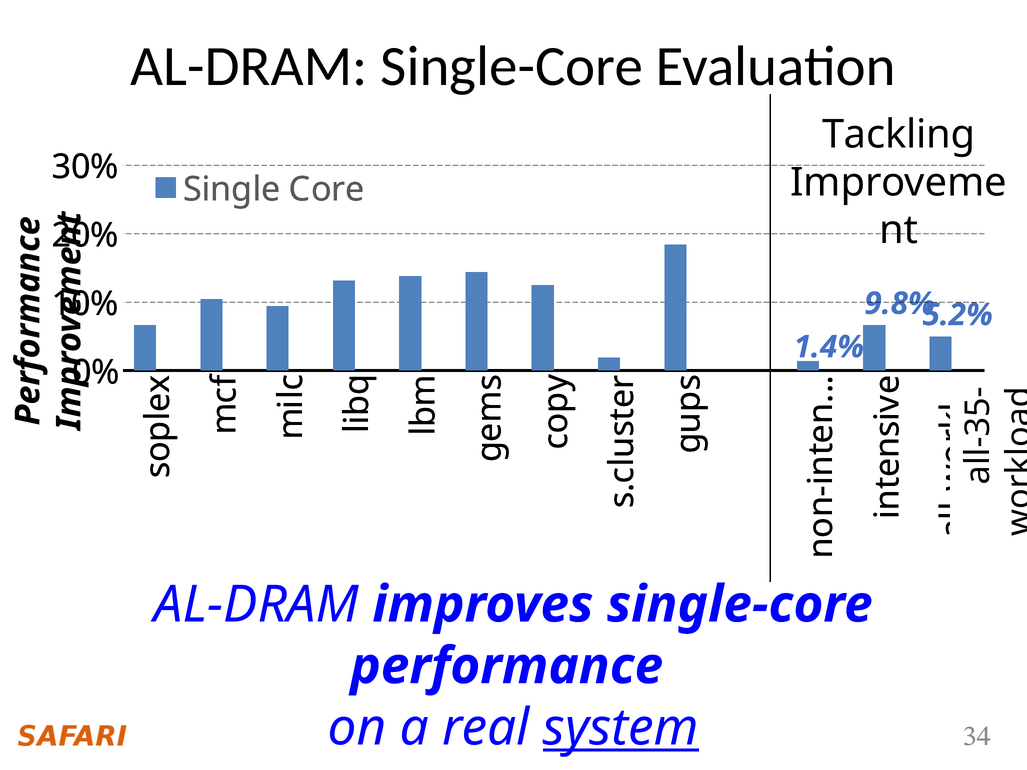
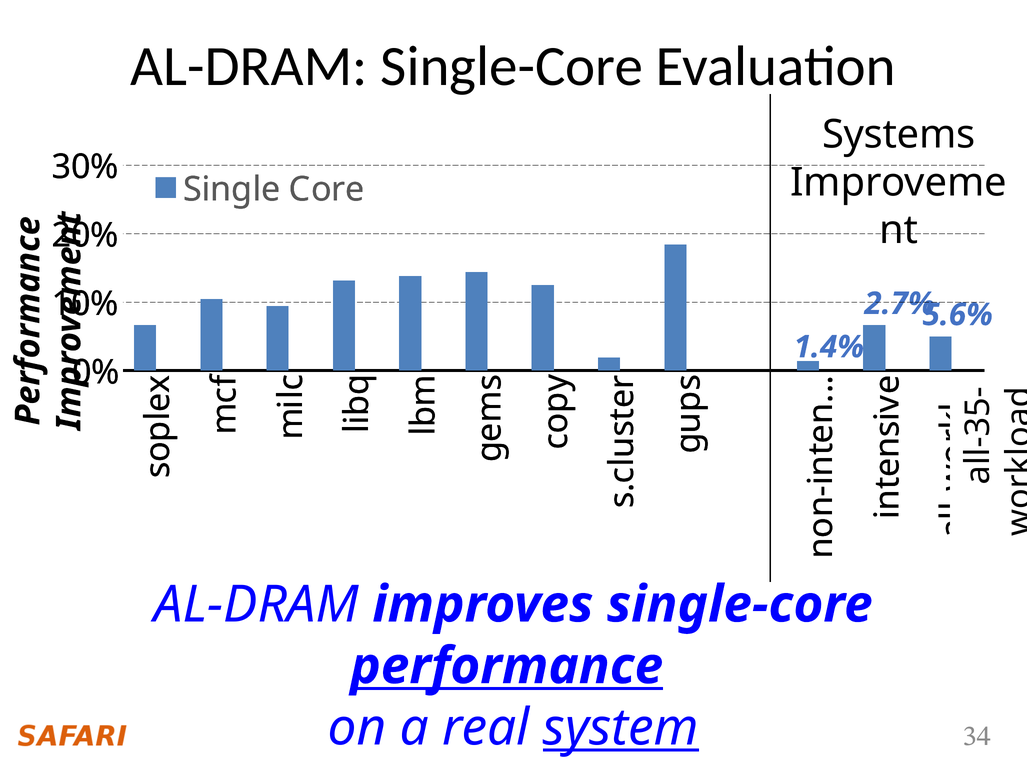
Tackling: Tackling -> Systems
9.8%: 9.8% -> 2.7%
5.2%: 5.2% -> 5.6%
performance underline: none -> present
